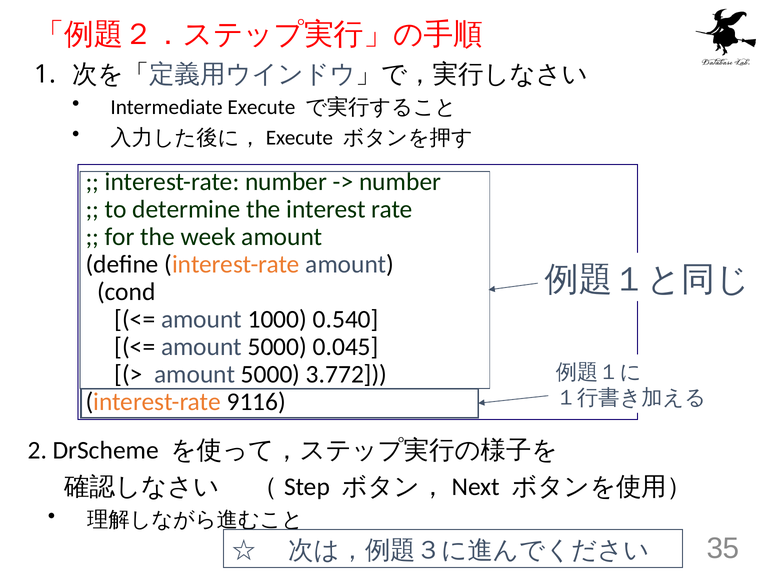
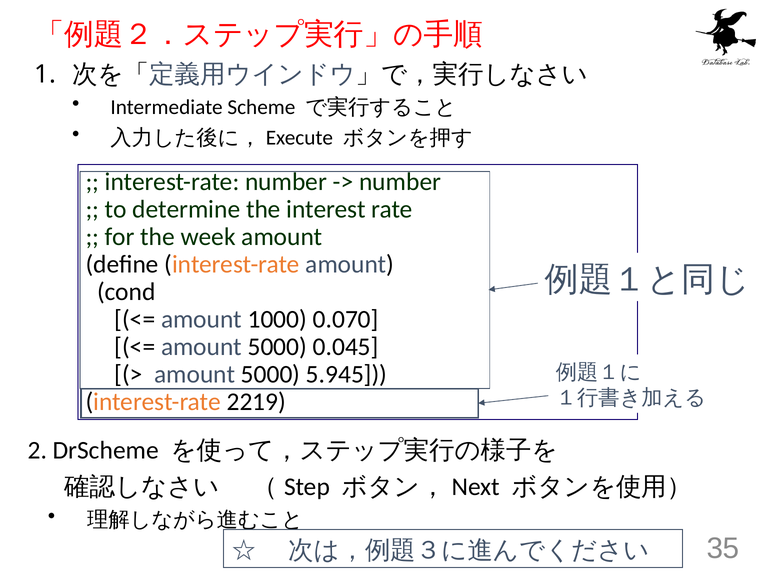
Execute: Execute -> Scheme
0.540: 0.540 -> 0.070
3.772: 3.772 -> 5.945
9116: 9116 -> 2219
